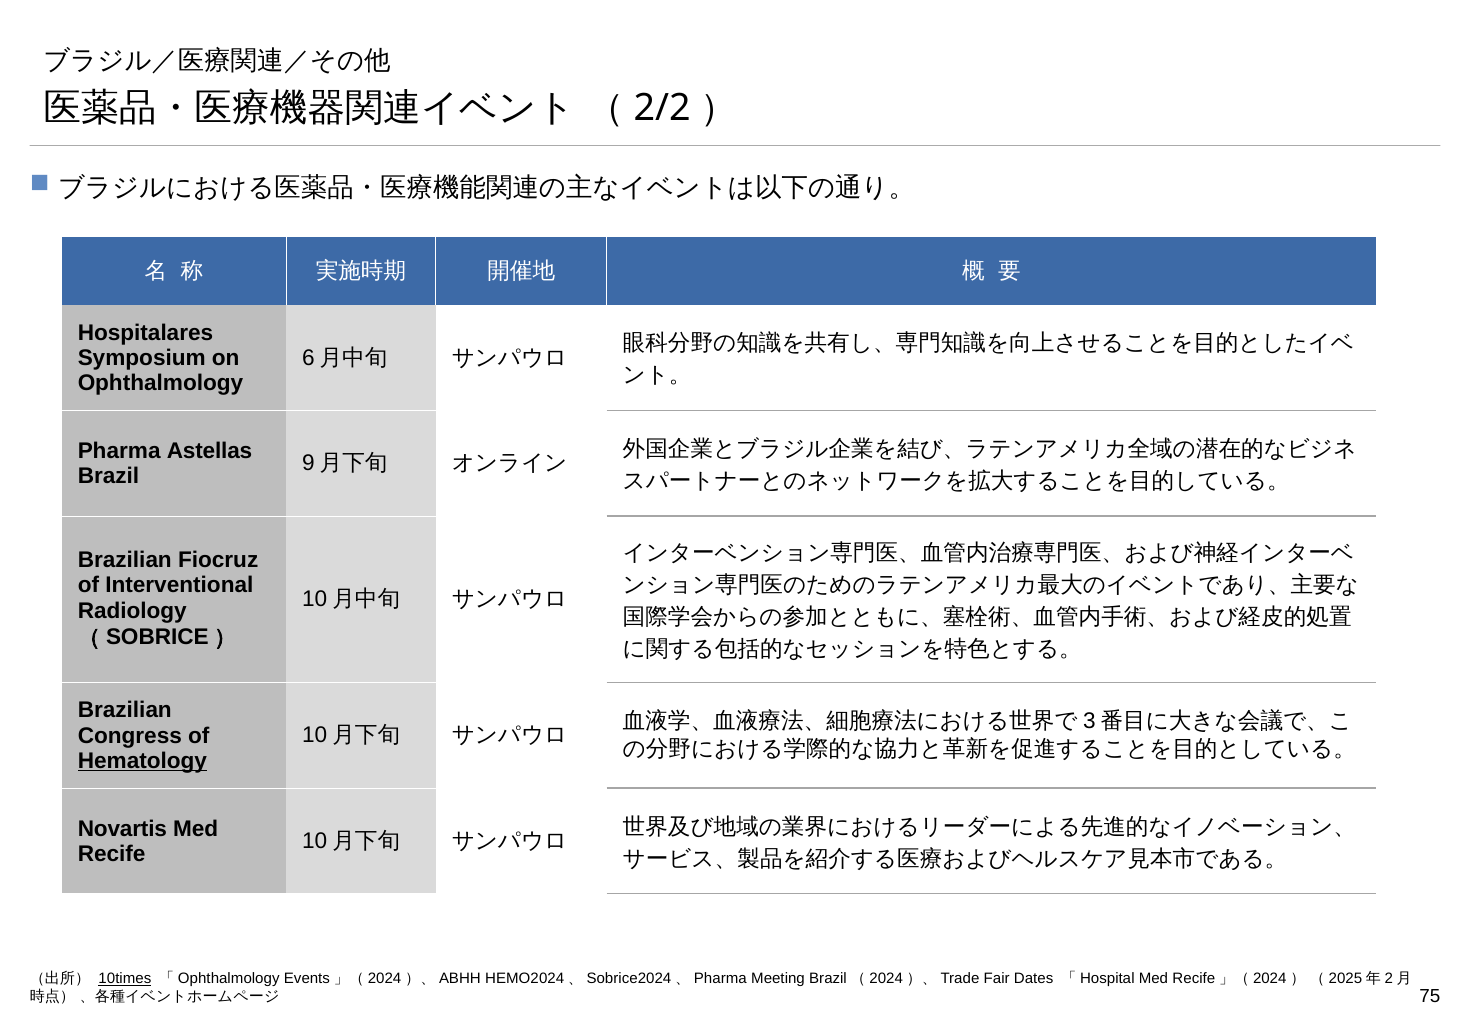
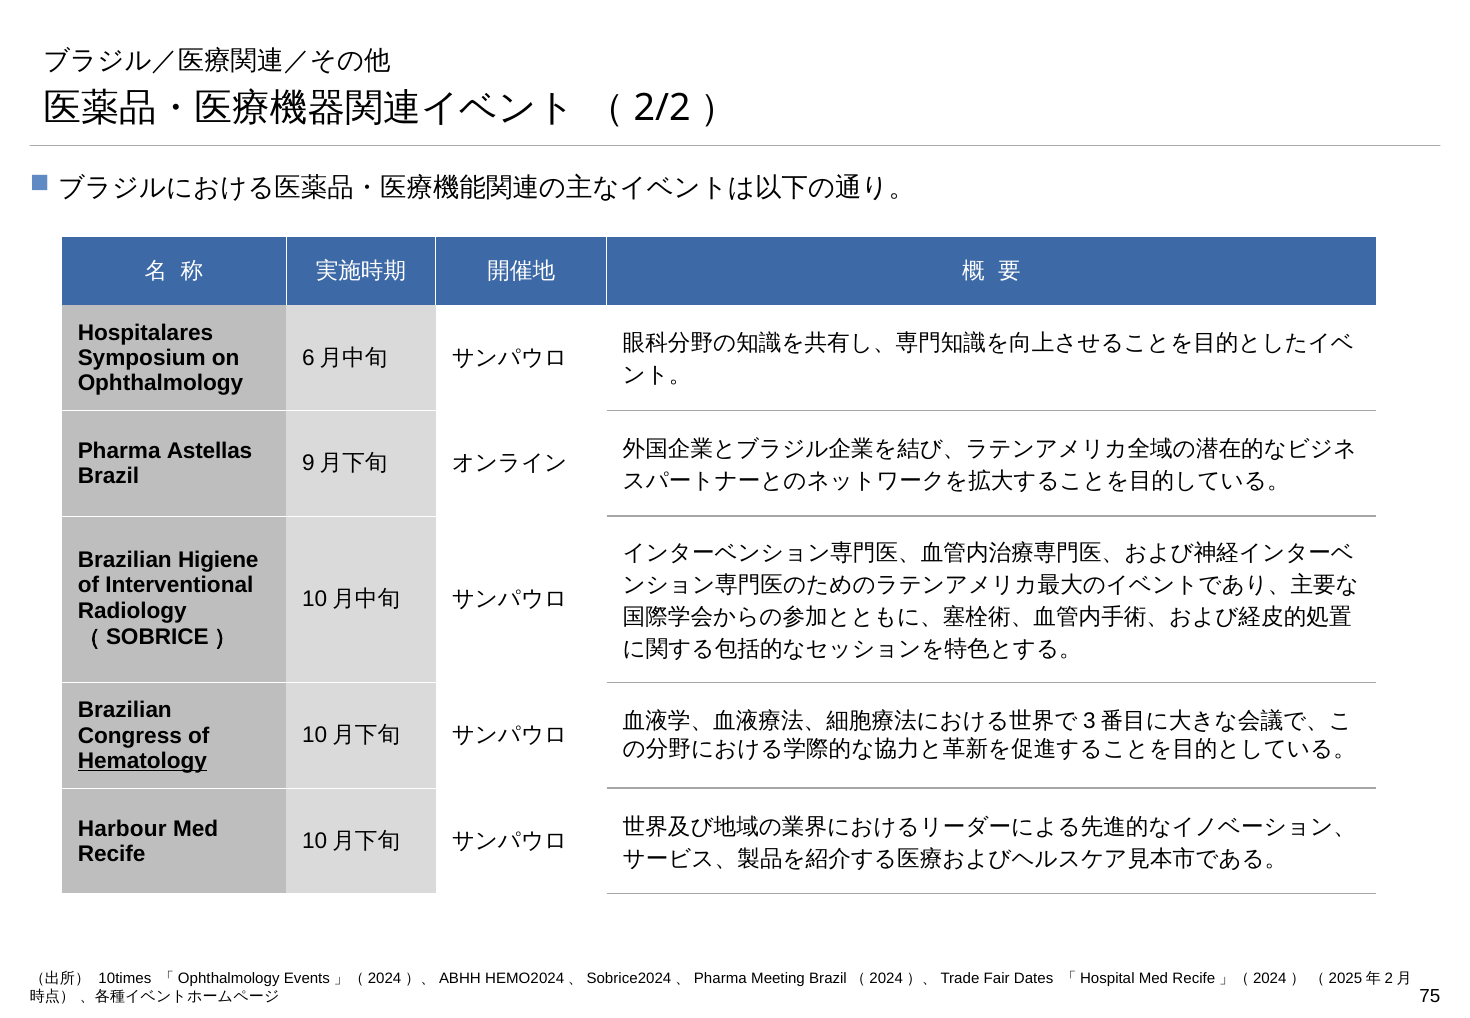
Fiocruz: Fiocruz -> Higiene
Novartis: Novartis -> Harbour
10times underline: present -> none
